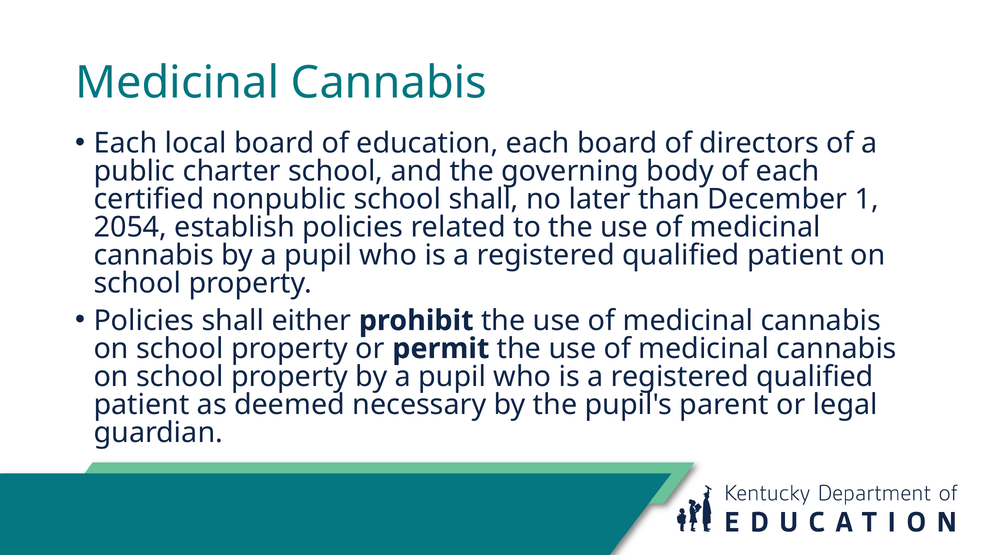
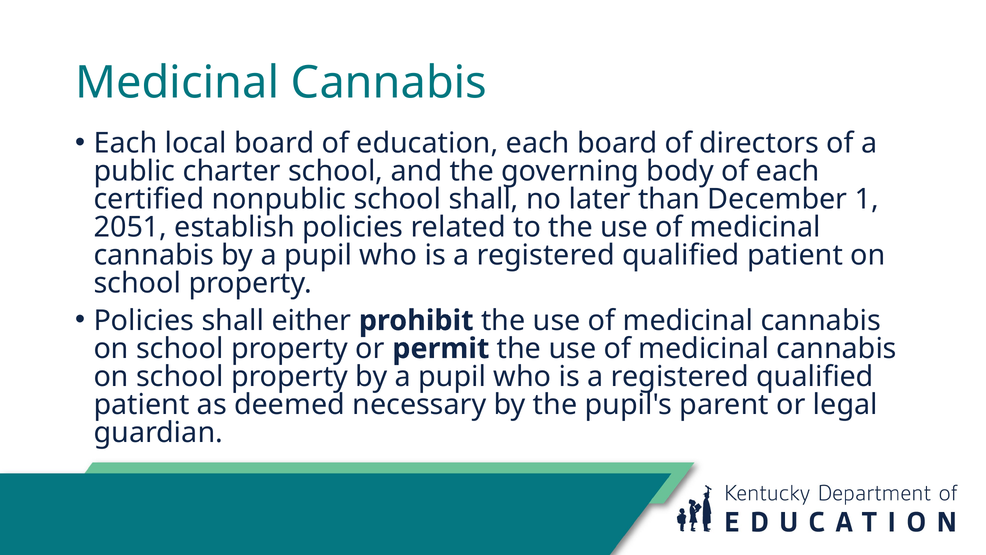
2054: 2054 -> 2051
